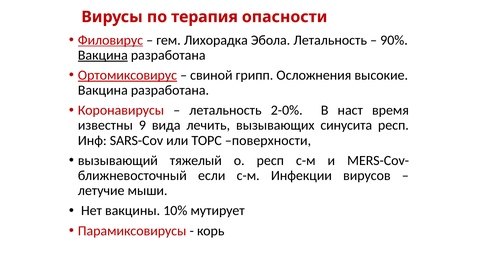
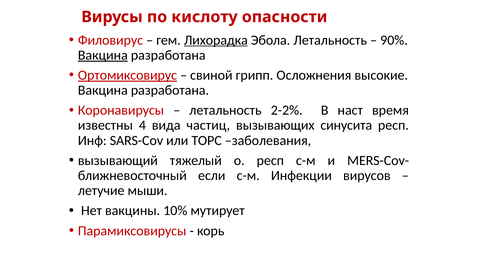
терапия: терапия -> кислоту
Филовирус underline: present -> none
Лихорадка underline: none -> present
2-0%: 2-0% -> 2-2%
9: 9 -> 4
лечить: лечить -> частиц
поверхности: поверхности -> заболевания
